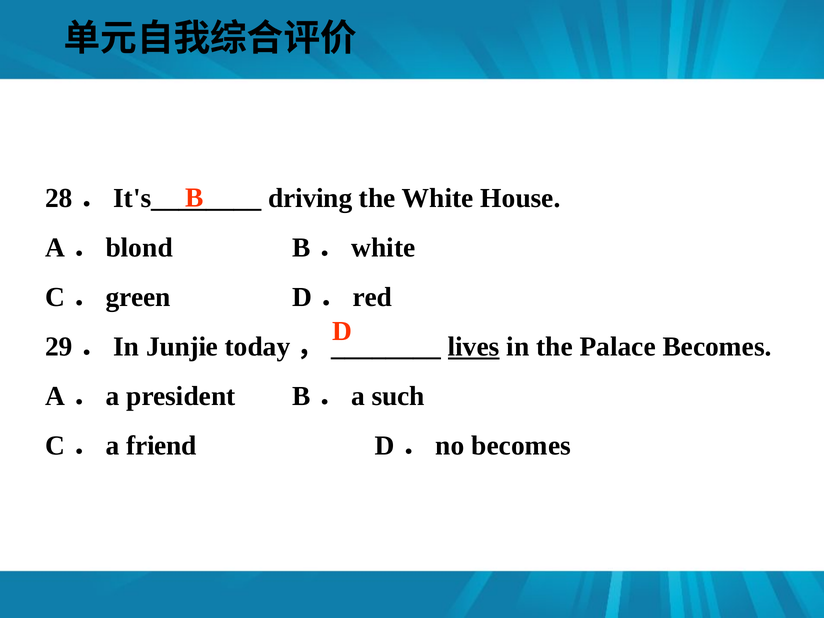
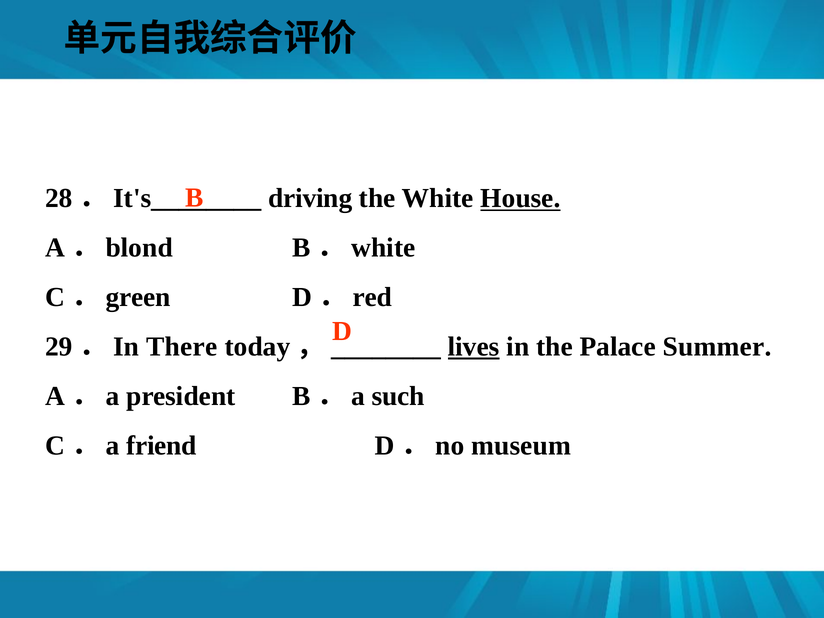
House underline: none -> present
Junjie: Junjie -> There
Palace Becomes: Becomes -> Summer
D．no becomes: becomes -> museum
